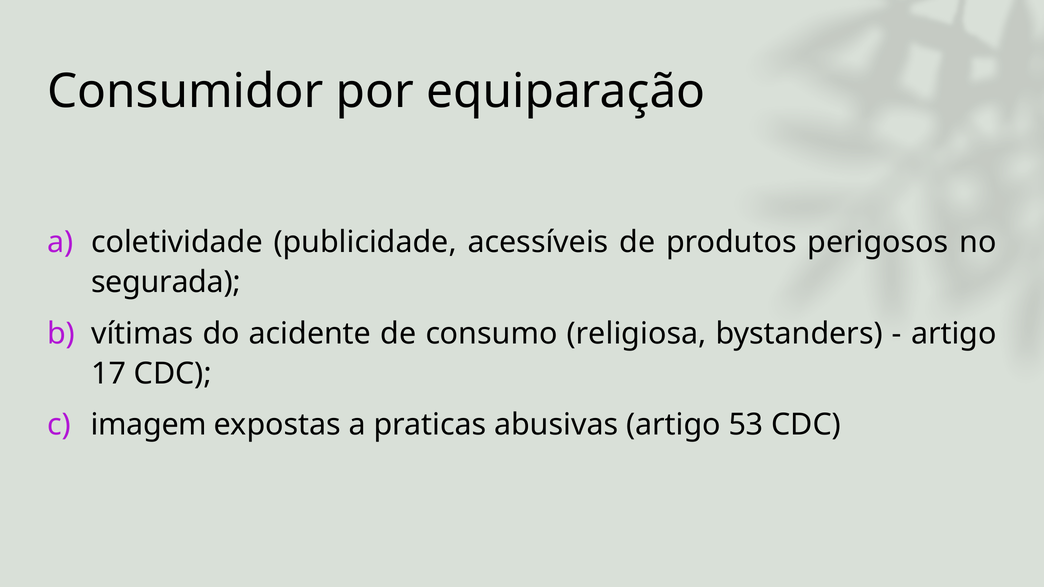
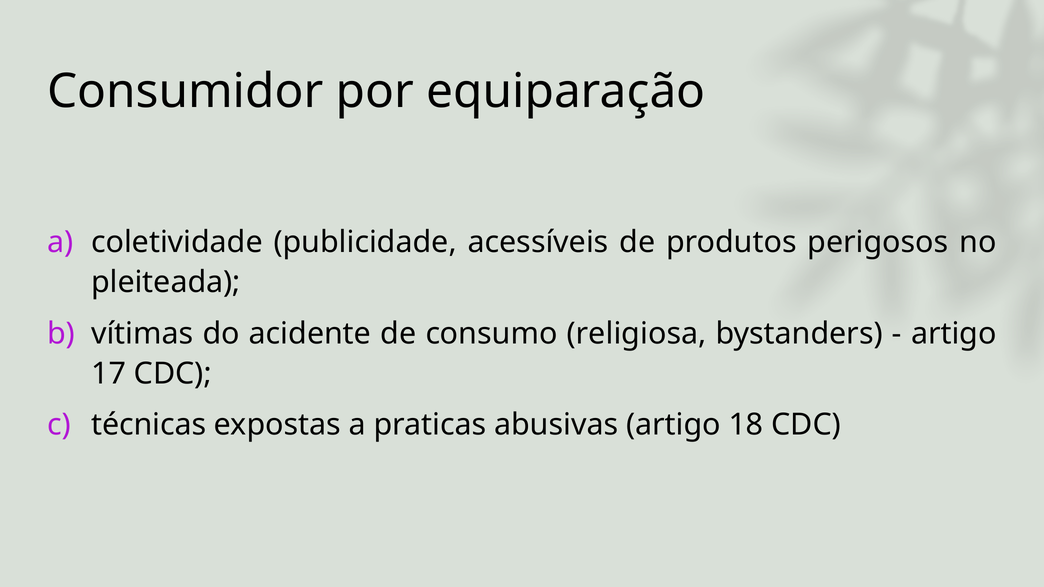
segurada: segurada -> pleiteada
imagem: imagem -> técnicas
53: 53 -> 18
